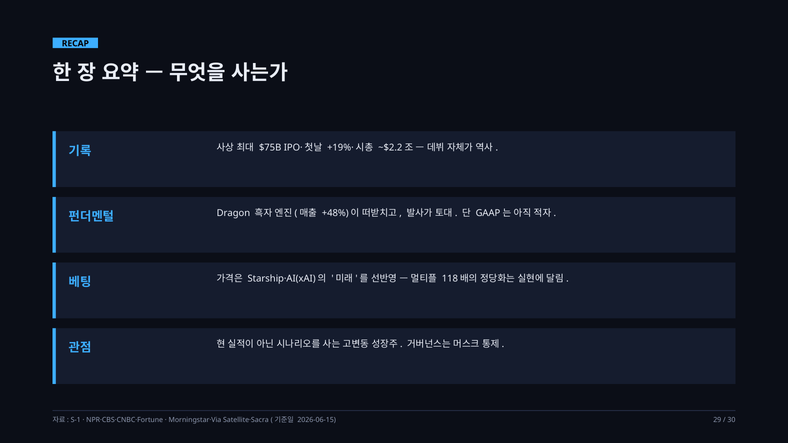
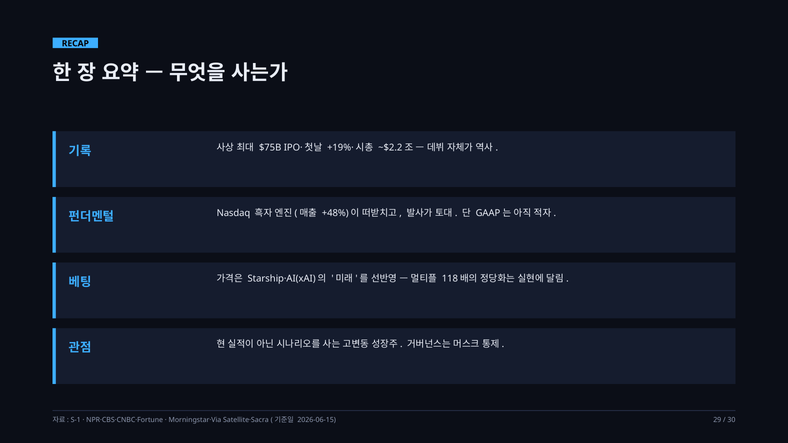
Dragon: Dragon -> Nasdaq
